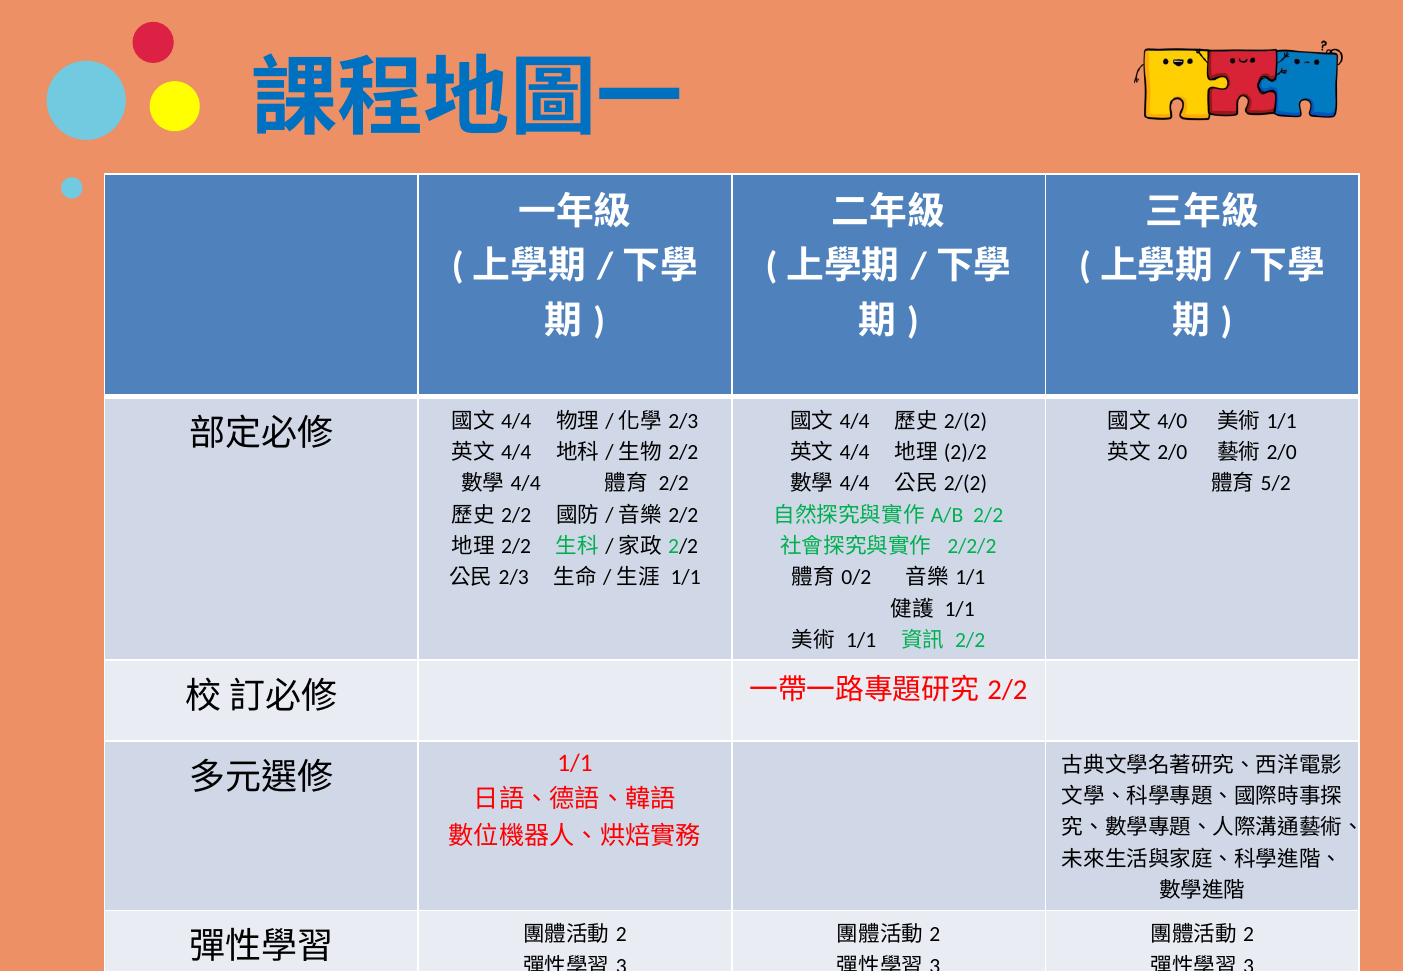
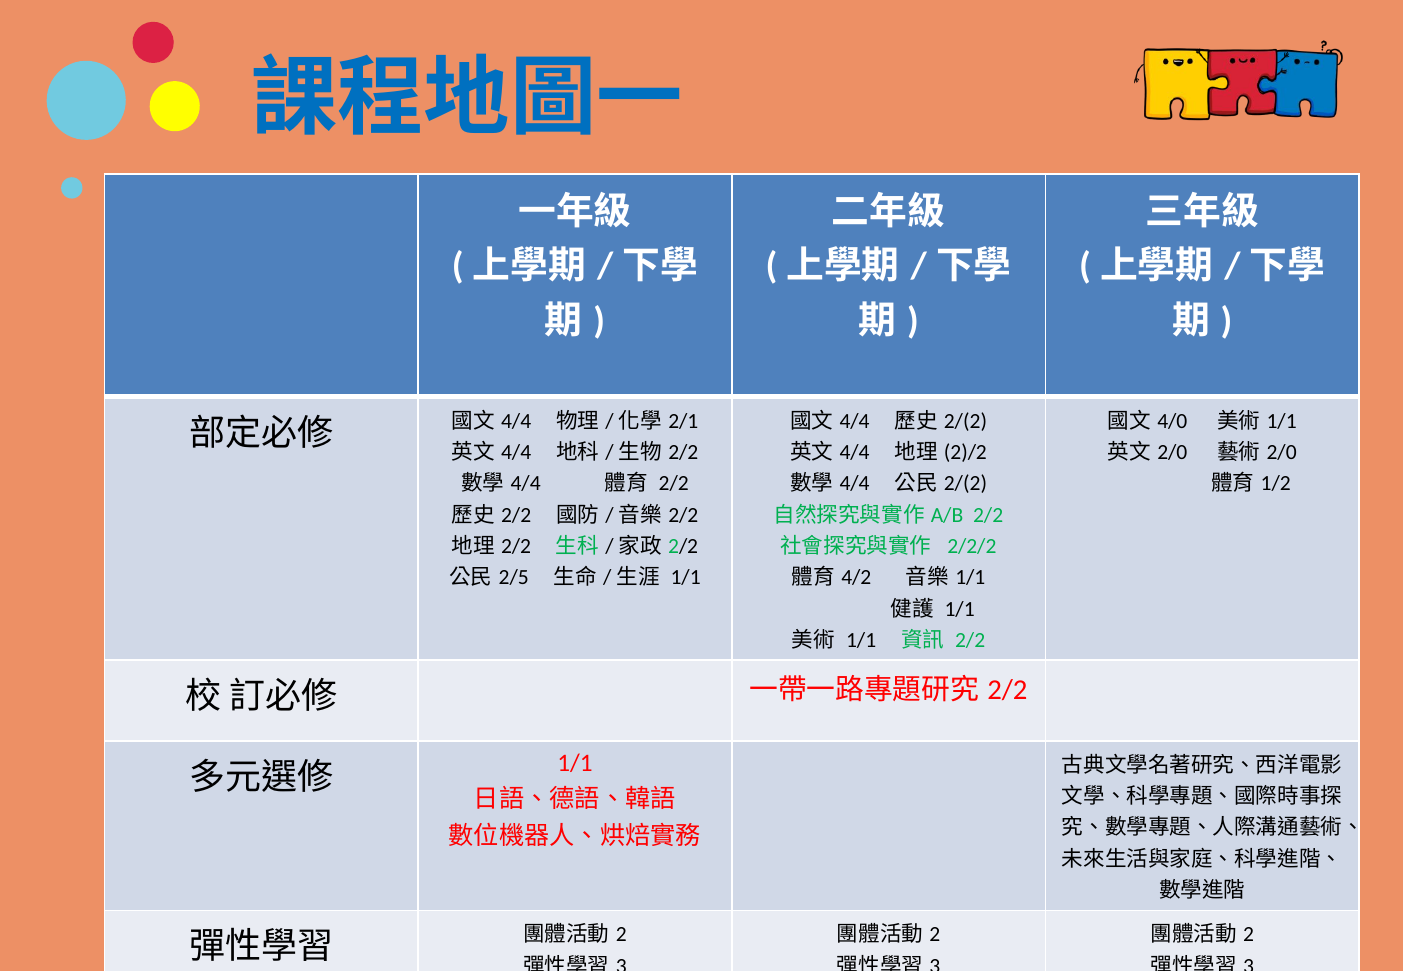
2/3 at (683, 421): 2/3 -> 2/1
5/2: 5/2 -> 1/2
2/3 at (514, 578): 2/3 -> 2/5
0/2: 0/2 -> 4/2
